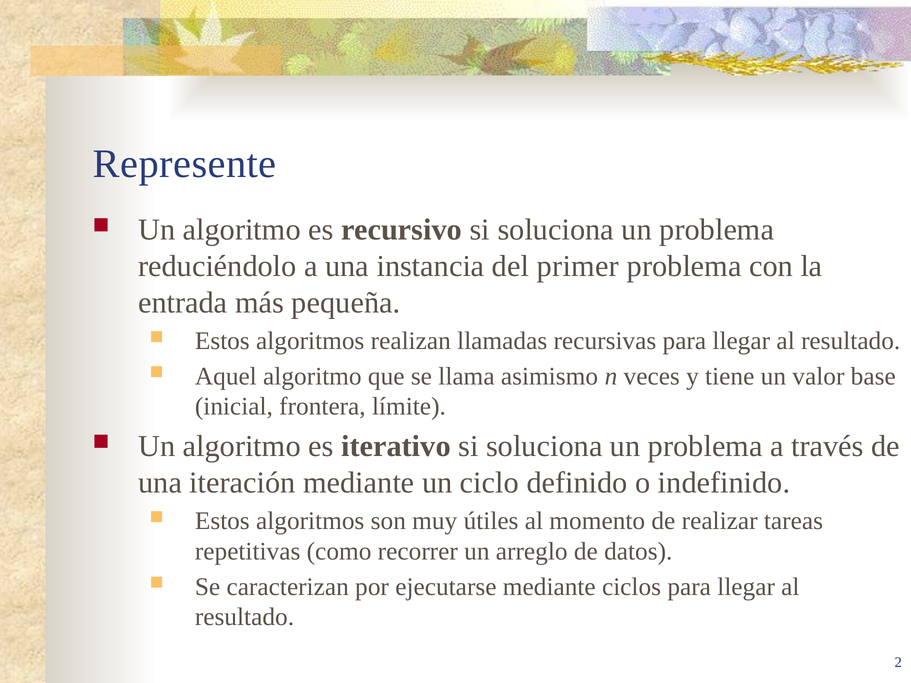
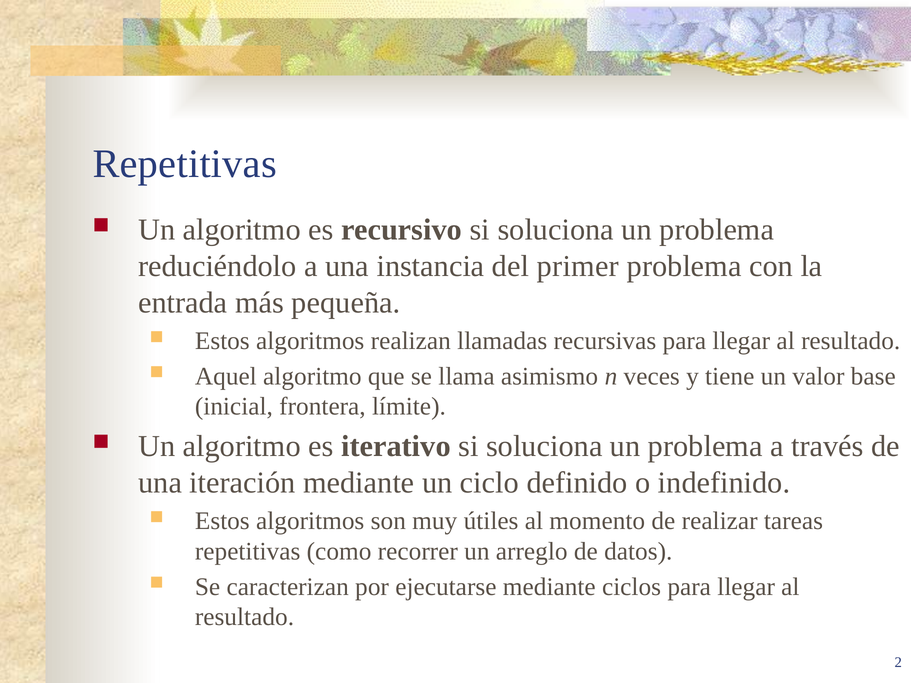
Represente at (185, 164): Represente -> Repetitivas
